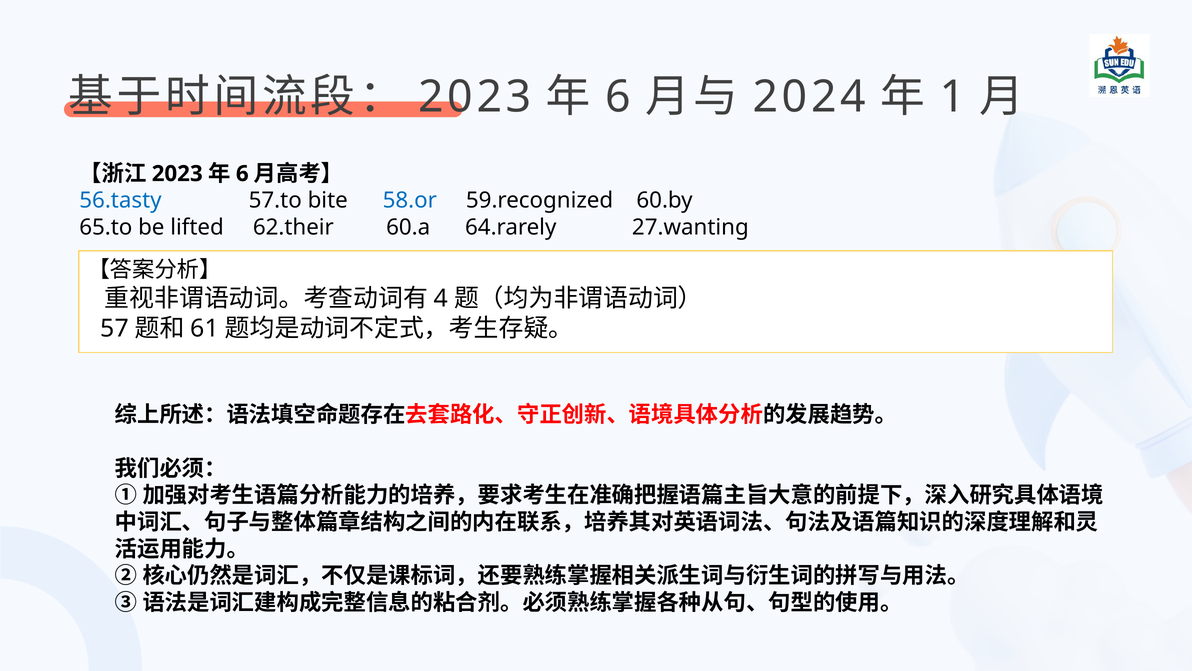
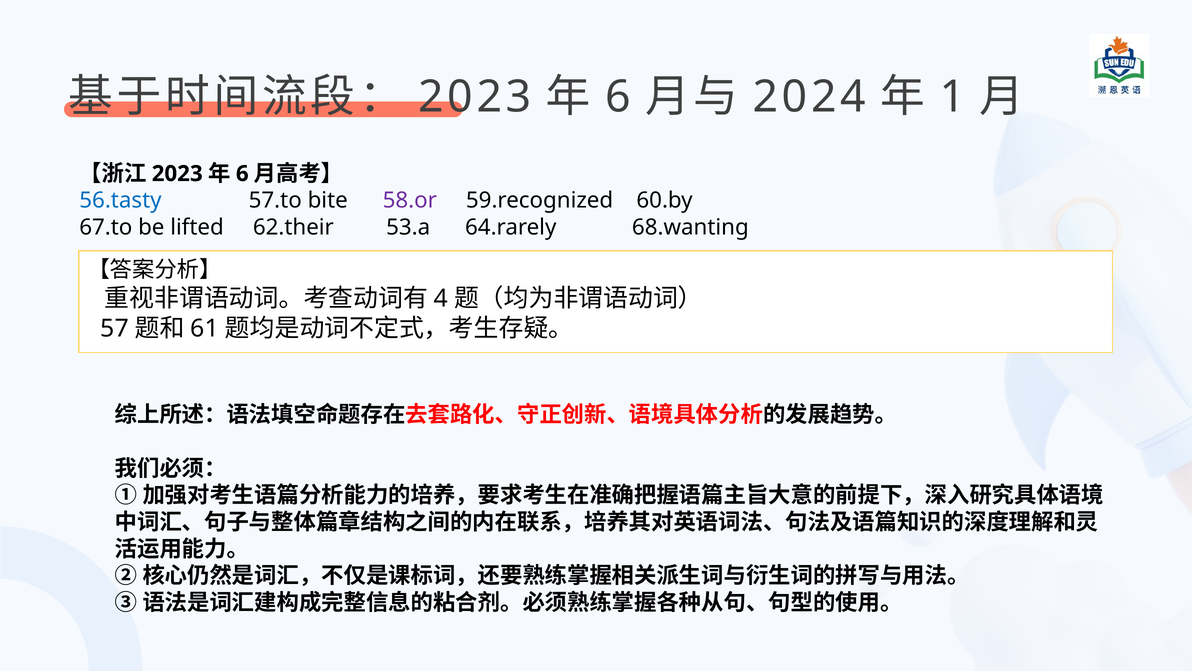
58.or colour: blue -> purple
65.to: 65.to -> 67.to
60.a: 60.a -> 53.a
27.wanting: 27.wanting -> 68.wanting
